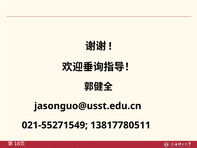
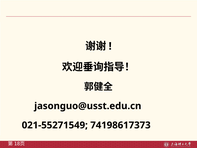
13817780511: 13817780511 -> 74198617373
